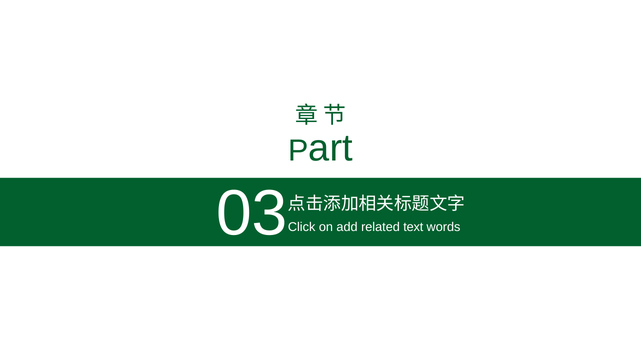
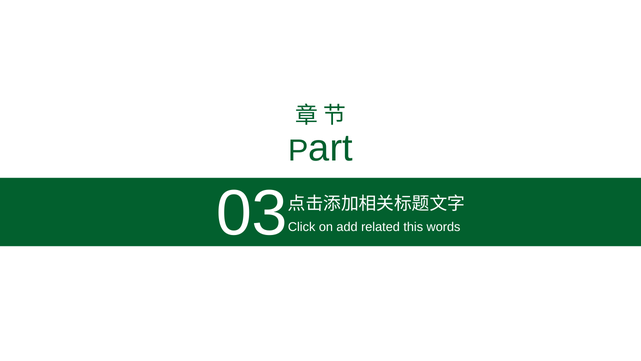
text: text -> this
